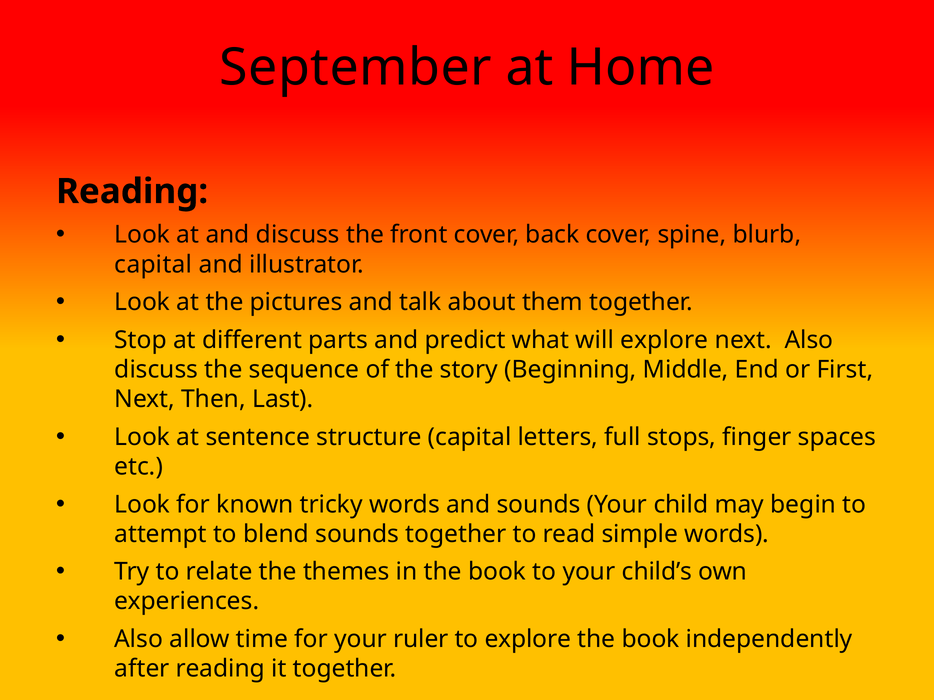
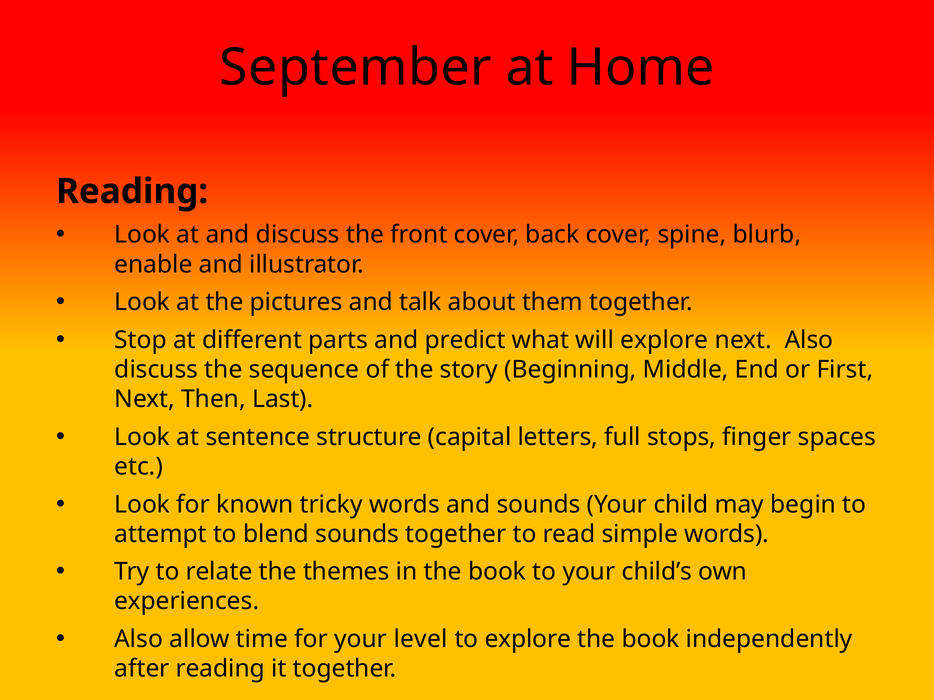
capital at (153, 265): capital -> enable
ruler: ruler -> level
